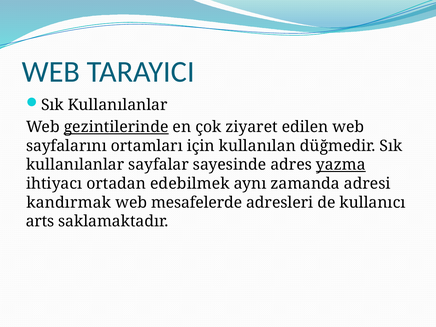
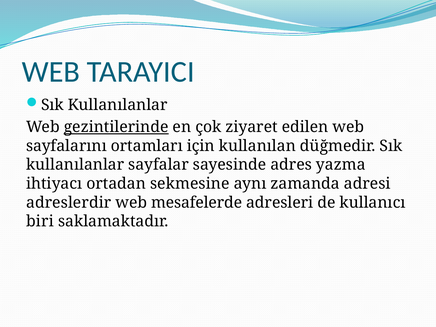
yazma underline: present -> none
edebilmek: edebilmek -> sekmesine
kandırmak: kandırmak -> adreslerdir
arts: arts -> biri
